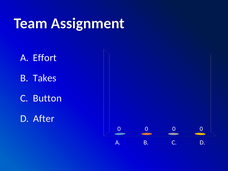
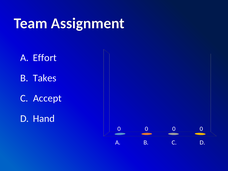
Button: Button -> Accept
After: After -> Hand
